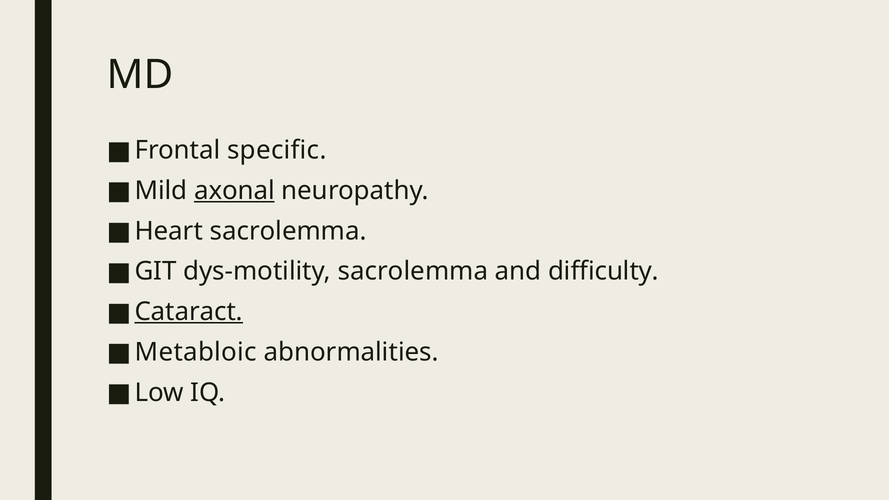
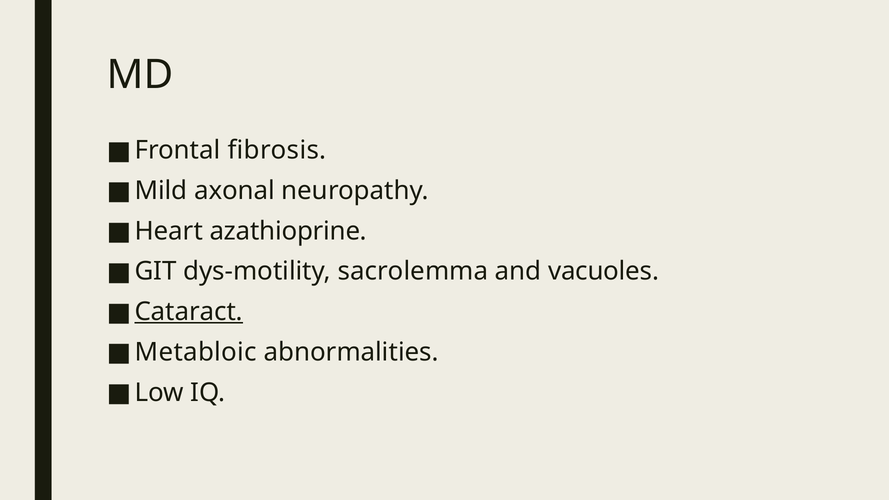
specific: specific -> fibrosis
axonal underline: present -> none
Heart sacrolemma: sacrolemma -> azathioprine
difficulty: difficulty -> vacuoles
